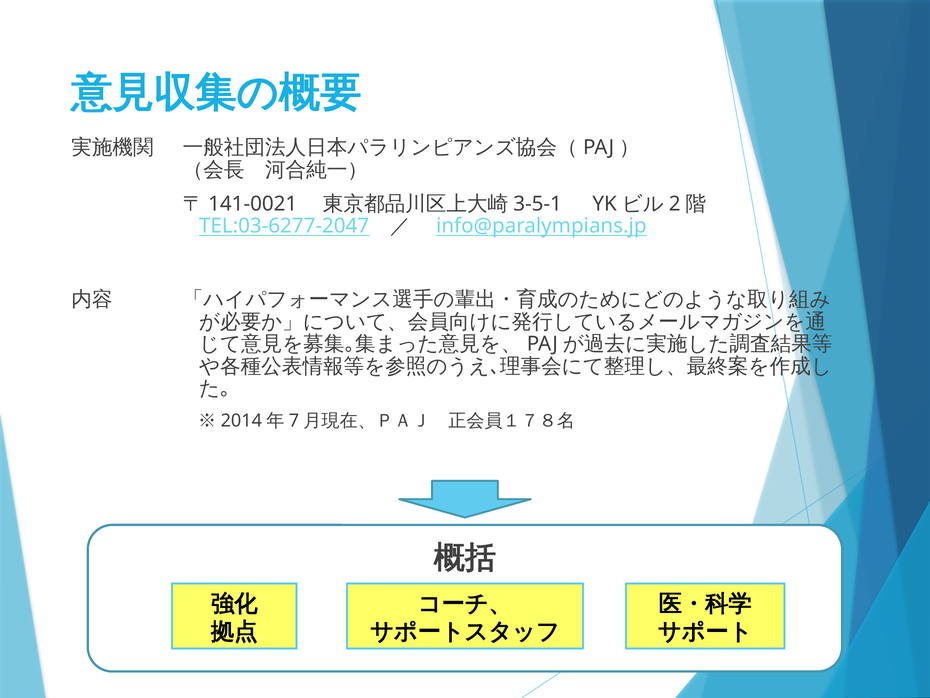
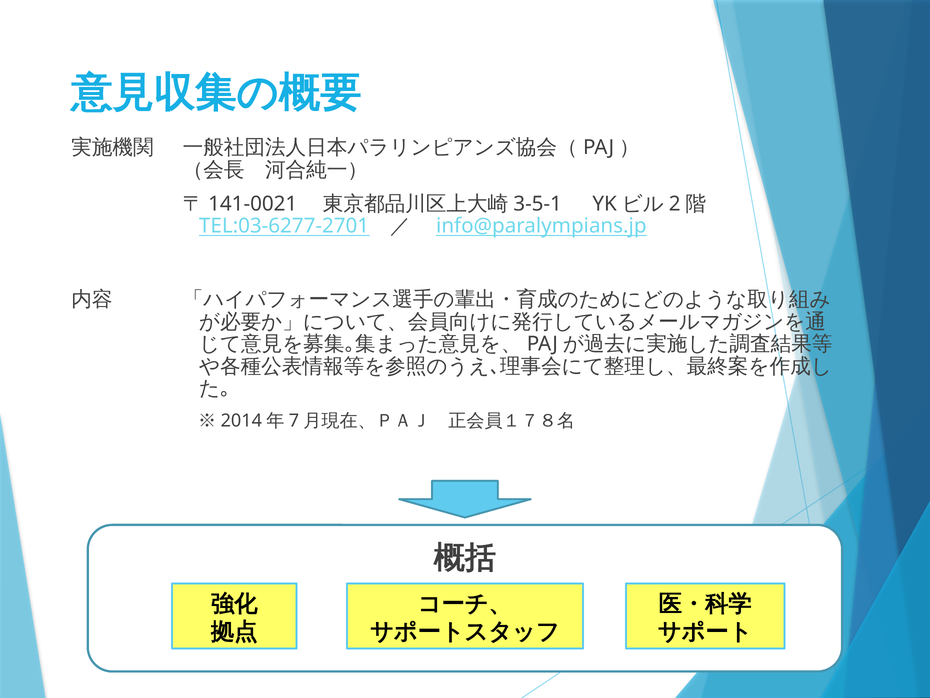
TEL:03-6277-2047: TEL:03-6277-2047 -> TEL:03-6277-2701
